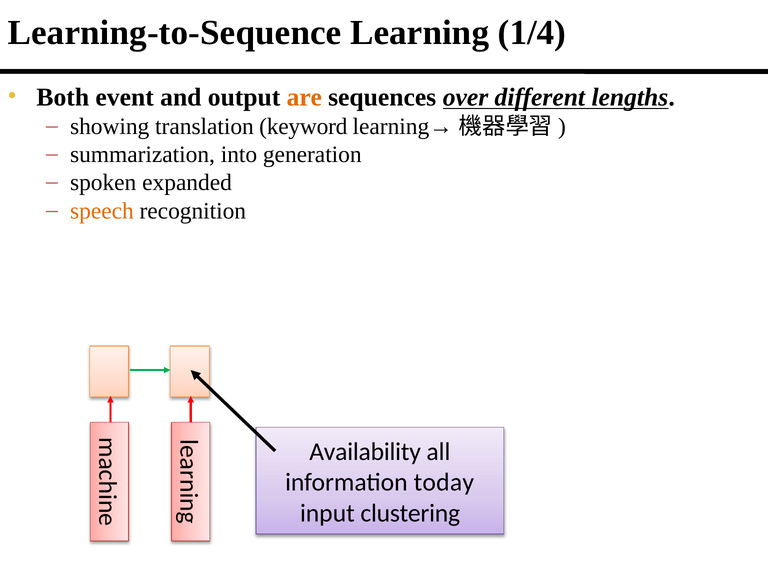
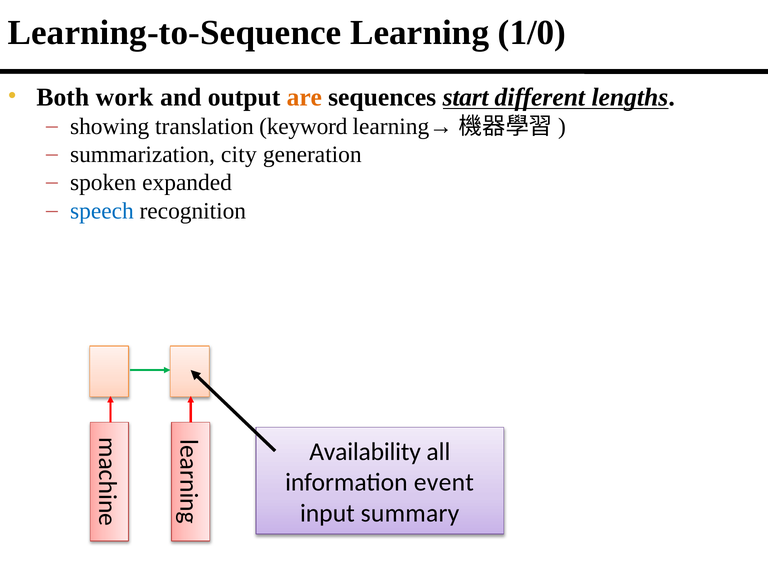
1/4: 1/4 -> 1/0
event: event -> work
over: over -> start
into: into -> city
speech colour: orange -> blue
today: today -> event
clustering: clustering -> summary
